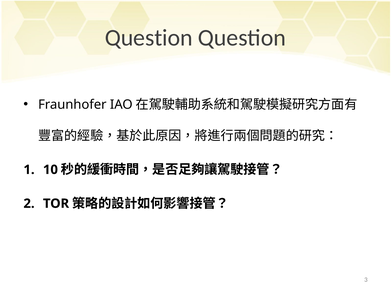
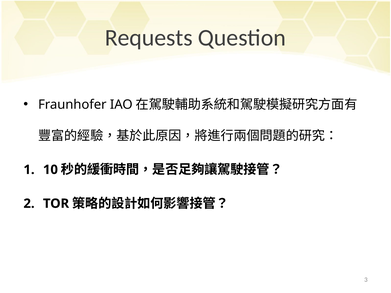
Question at (149, 38): Question -> Requests
